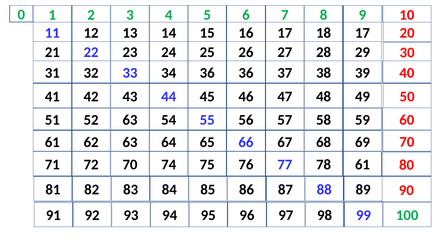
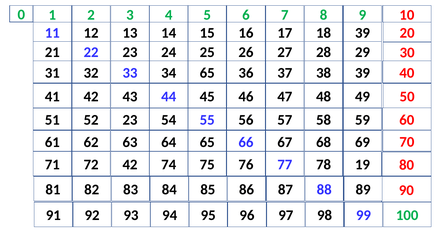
18 17: 17 -> 39
34 36: 36 -> 65
52 63: 63 -> 23
72 70: 70 -> 42
78 61: 61 -> 19
